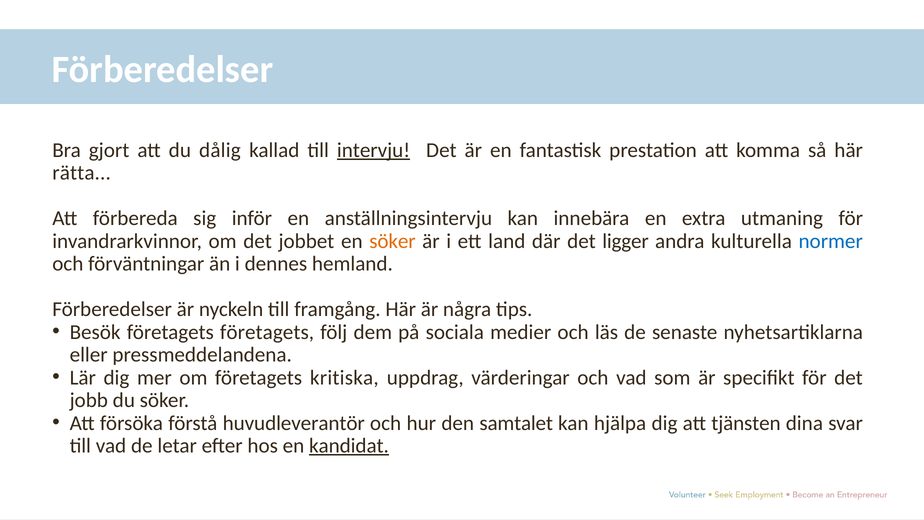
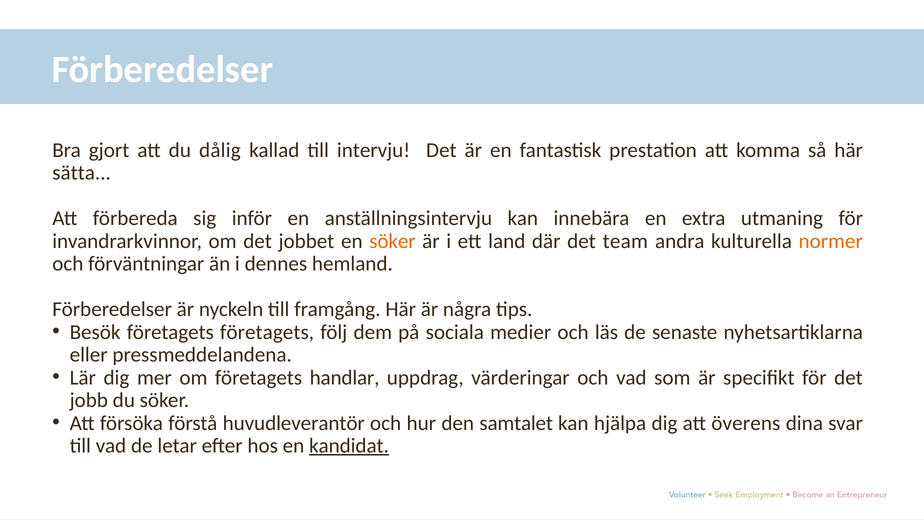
intervju underline: present -> none
rätta: rätta -> sätta
ligger: ligger -> team
normer colour: blue -> orange
kritiska: kritiska -> handlar
tjänsten: tjänsten -> överens
